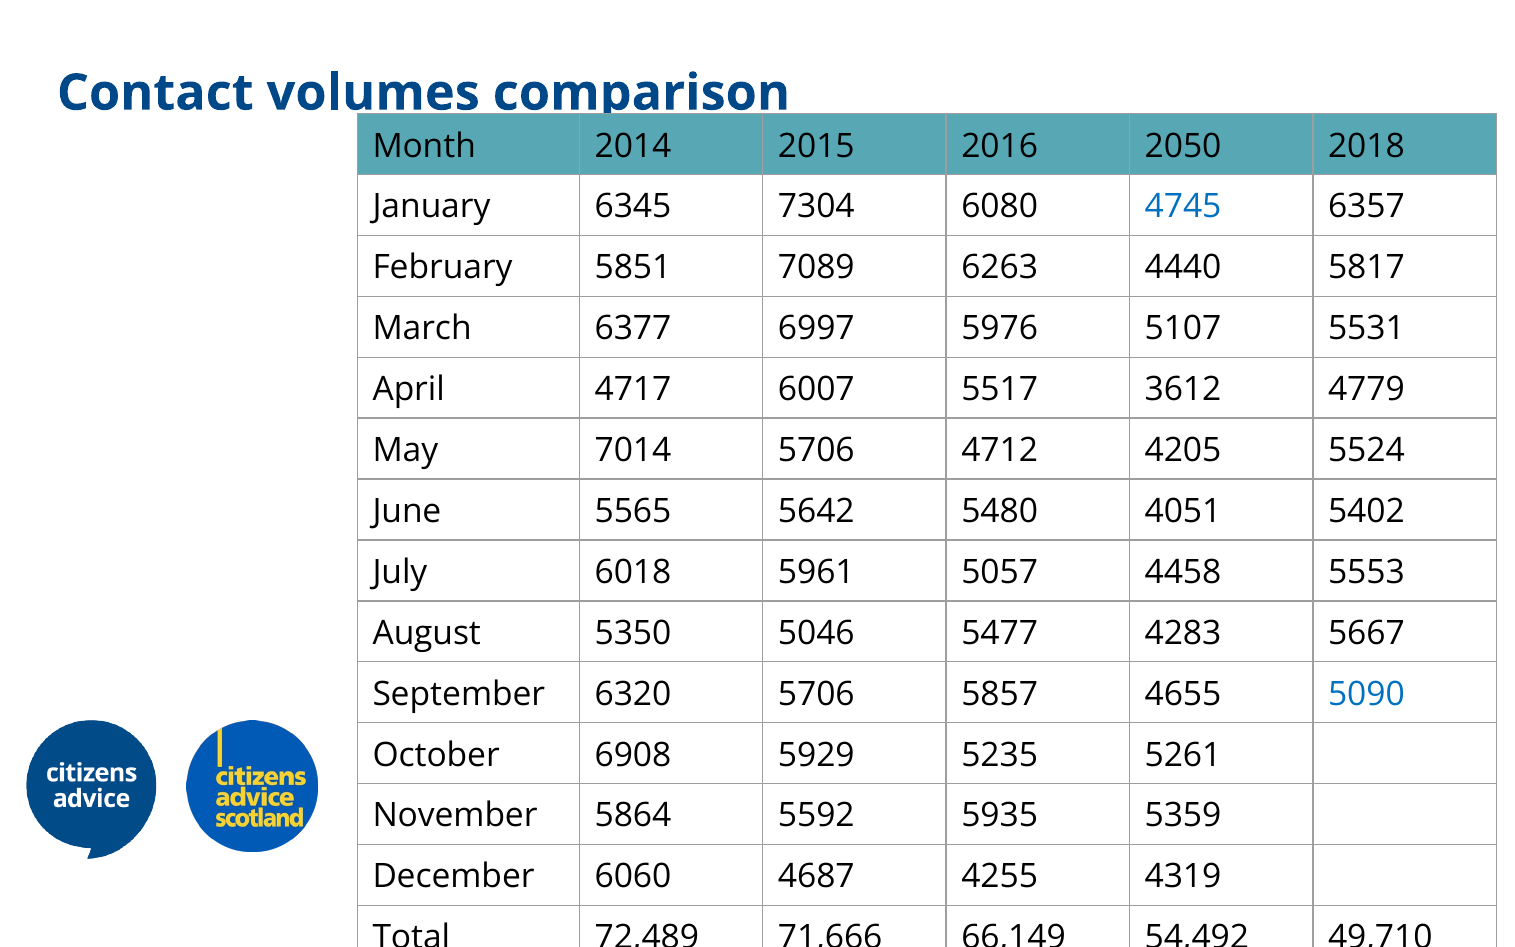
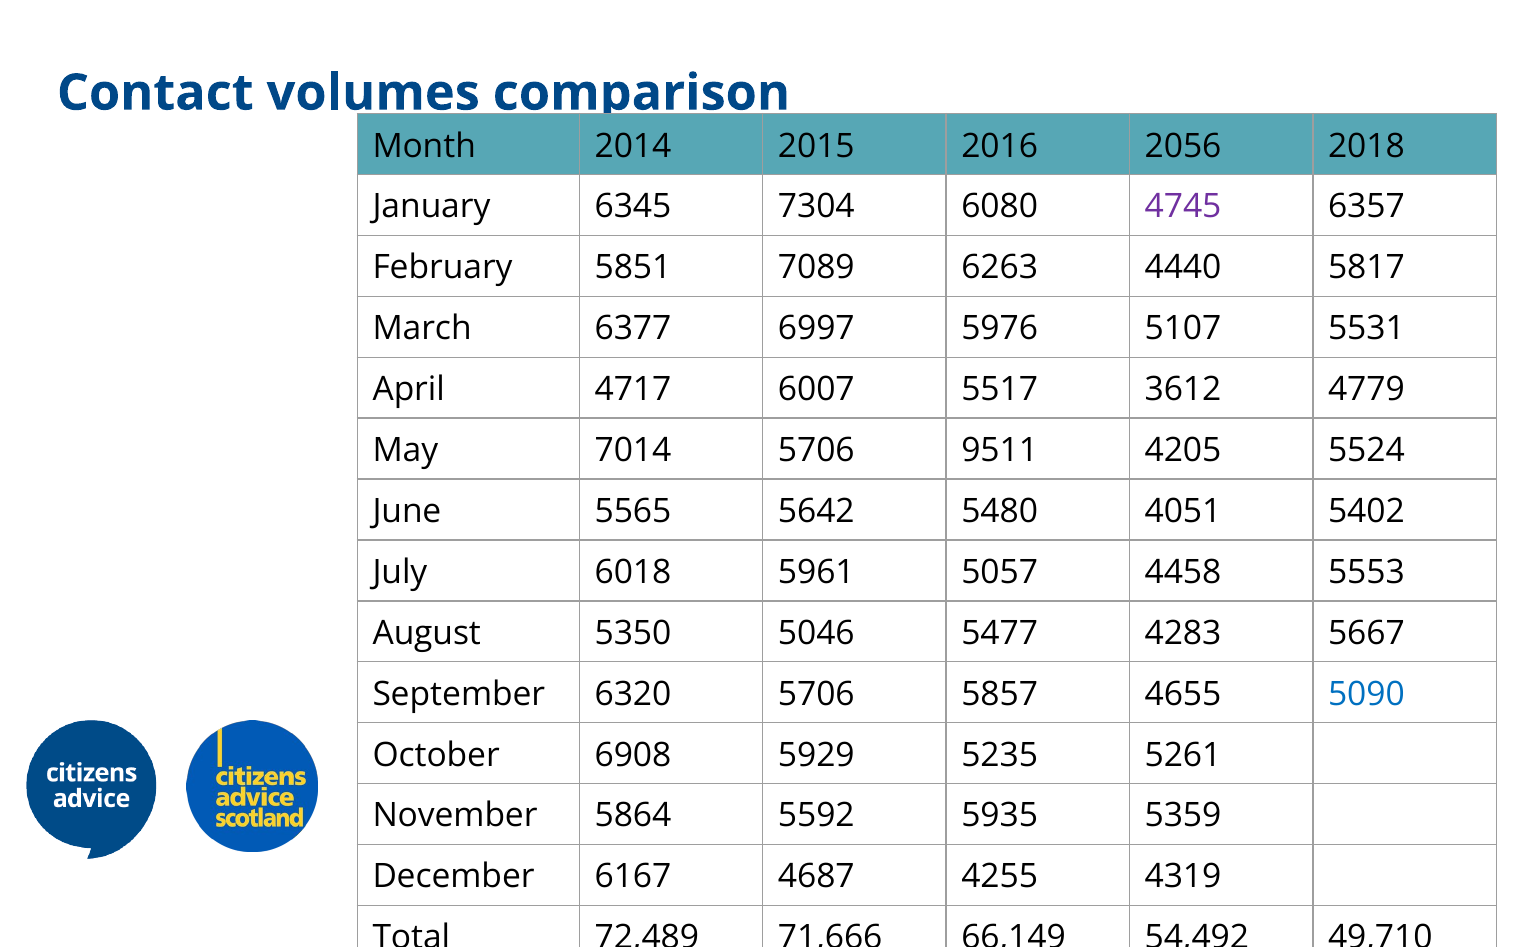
2050: 2050 -> 2056
4745 colour: blue -> purple
4712: 4712 -> 9511
6060: 6060 -> 6167
